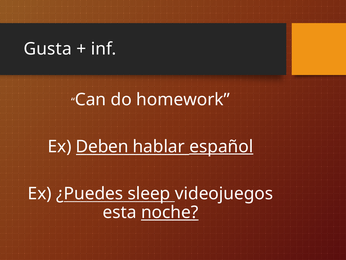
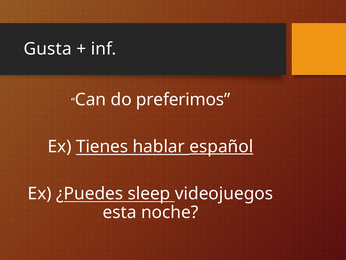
homework: homework -> preferimos
Deben: Deben -> Tienes
noche underline: present -> none
